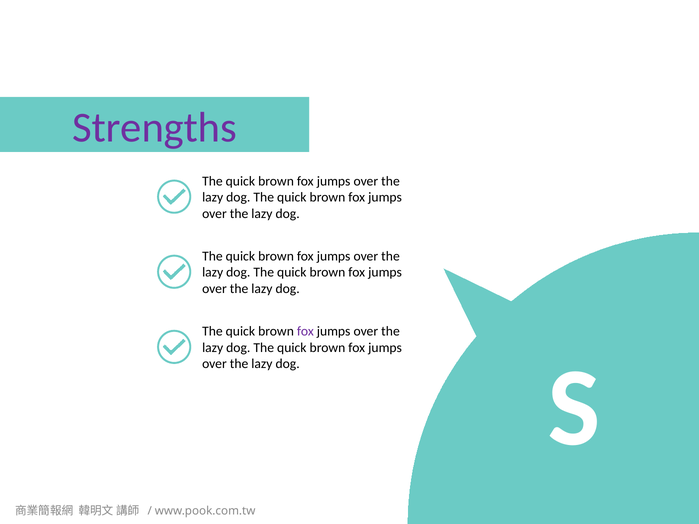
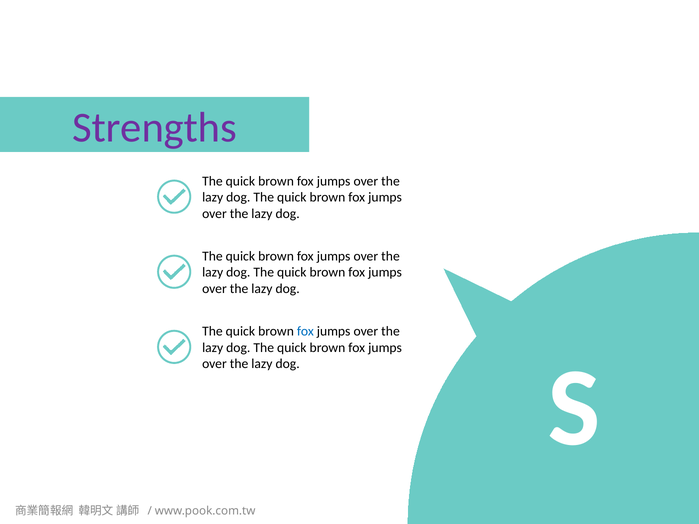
fox at (305, 331) colour: purple -> blue
